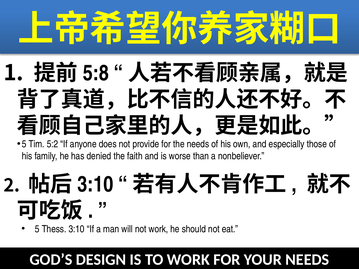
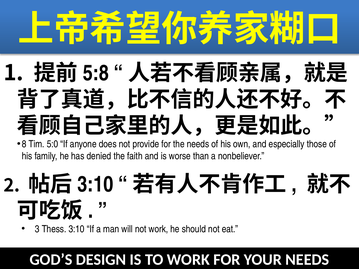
5 at (24, 144): 5 -> 8
5:2: 5:2 -> 5:0
5 at (37, 229): 5 -> 3
